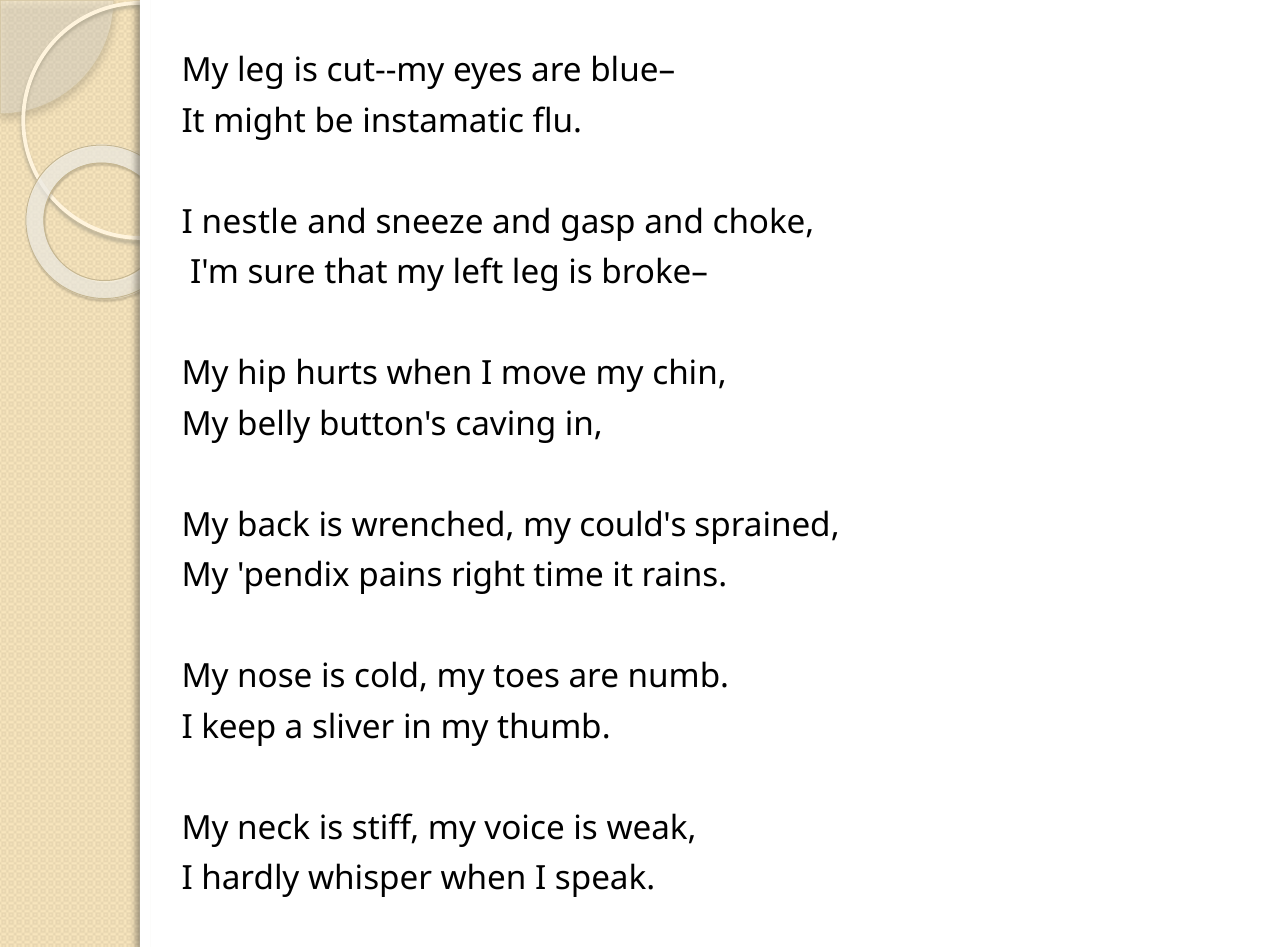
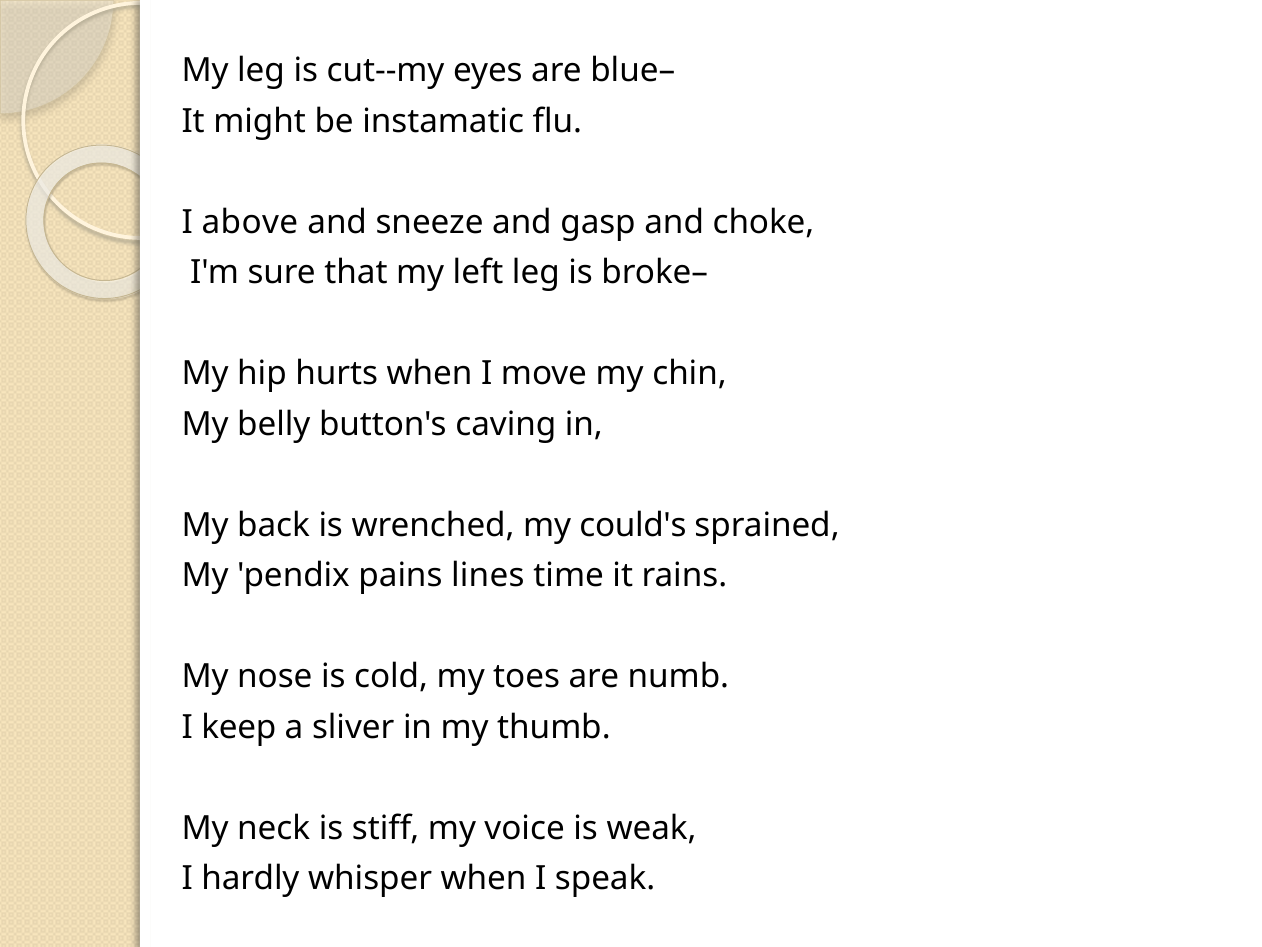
nestle: nestle -> above
right: right -> lines
